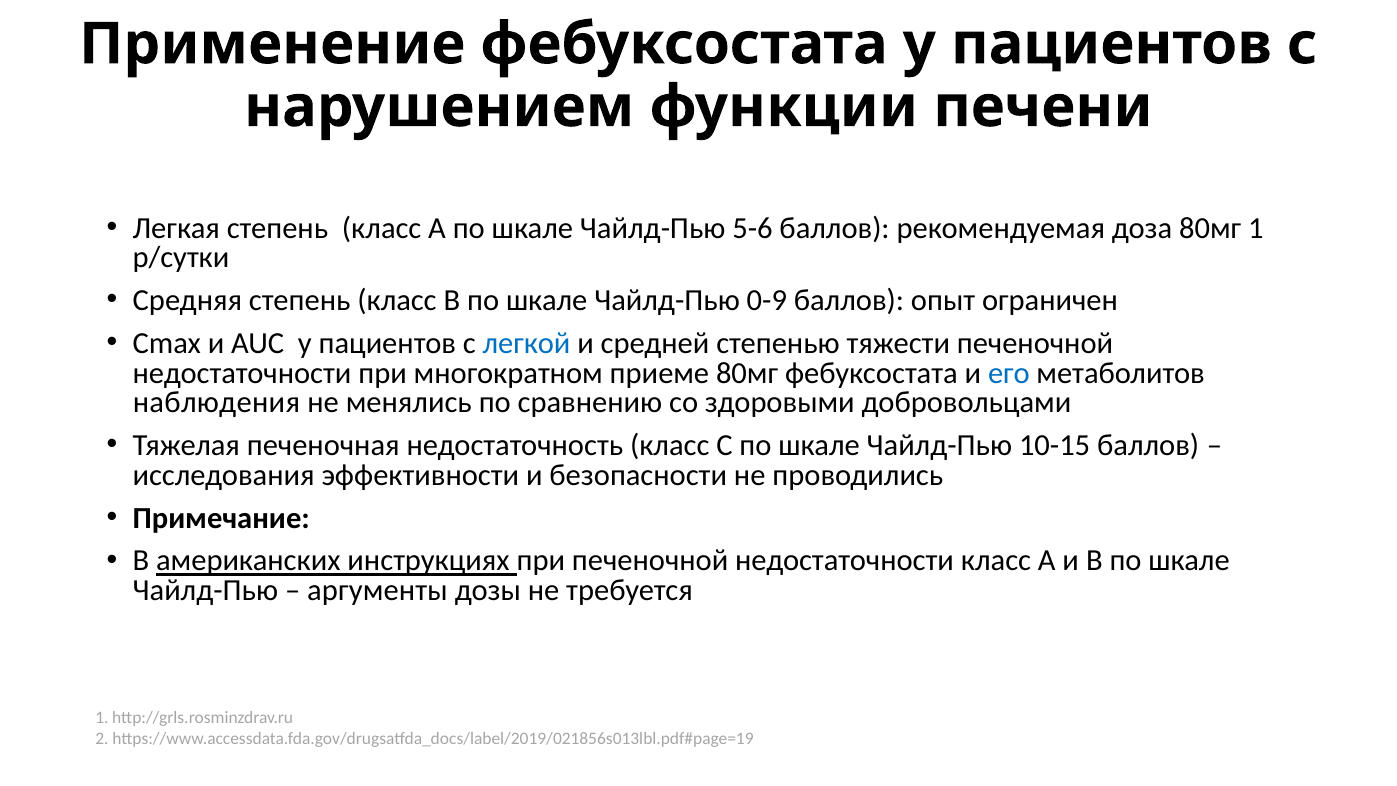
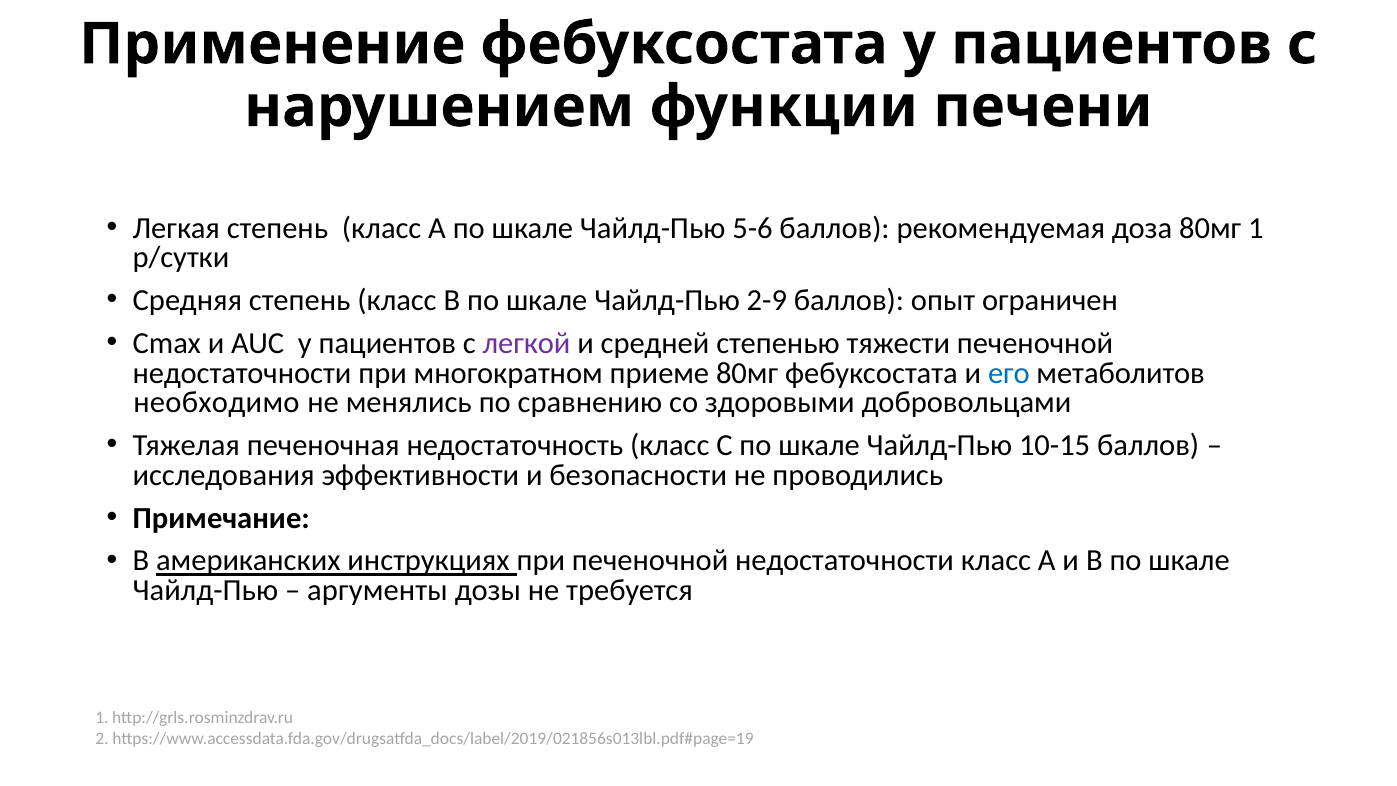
0-9: 0-9 -> 2-9
легкой colour: blue -> purple
наблюдения: наблюдения -> необходимо
